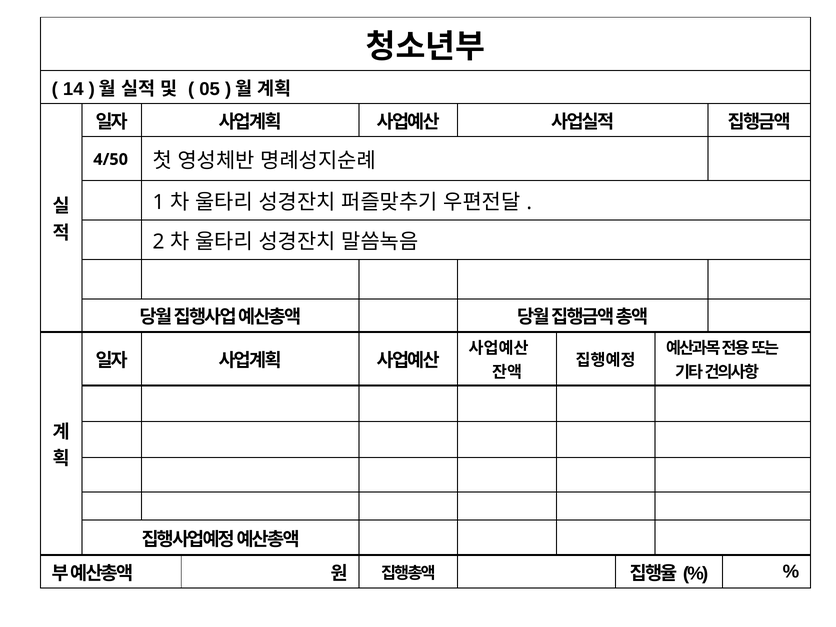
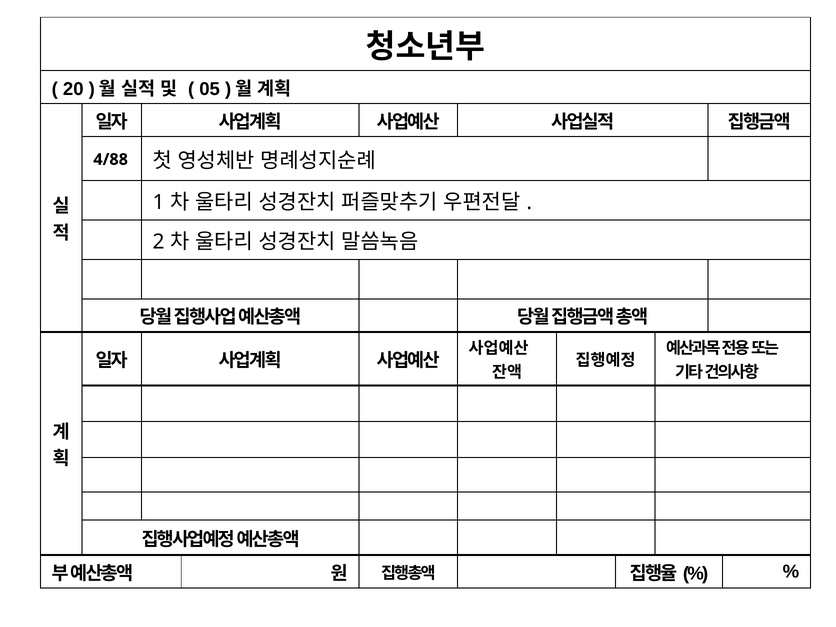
14: 14 -> 20
4/50: 4/50 -> 4/88
